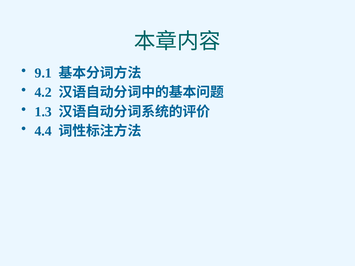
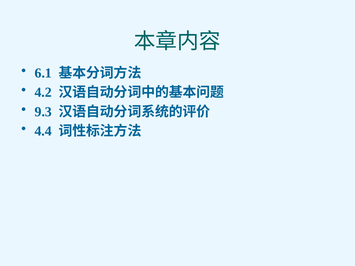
9.1: 9.1 -> 6.1
1.3: 1.3 -> 9.3
